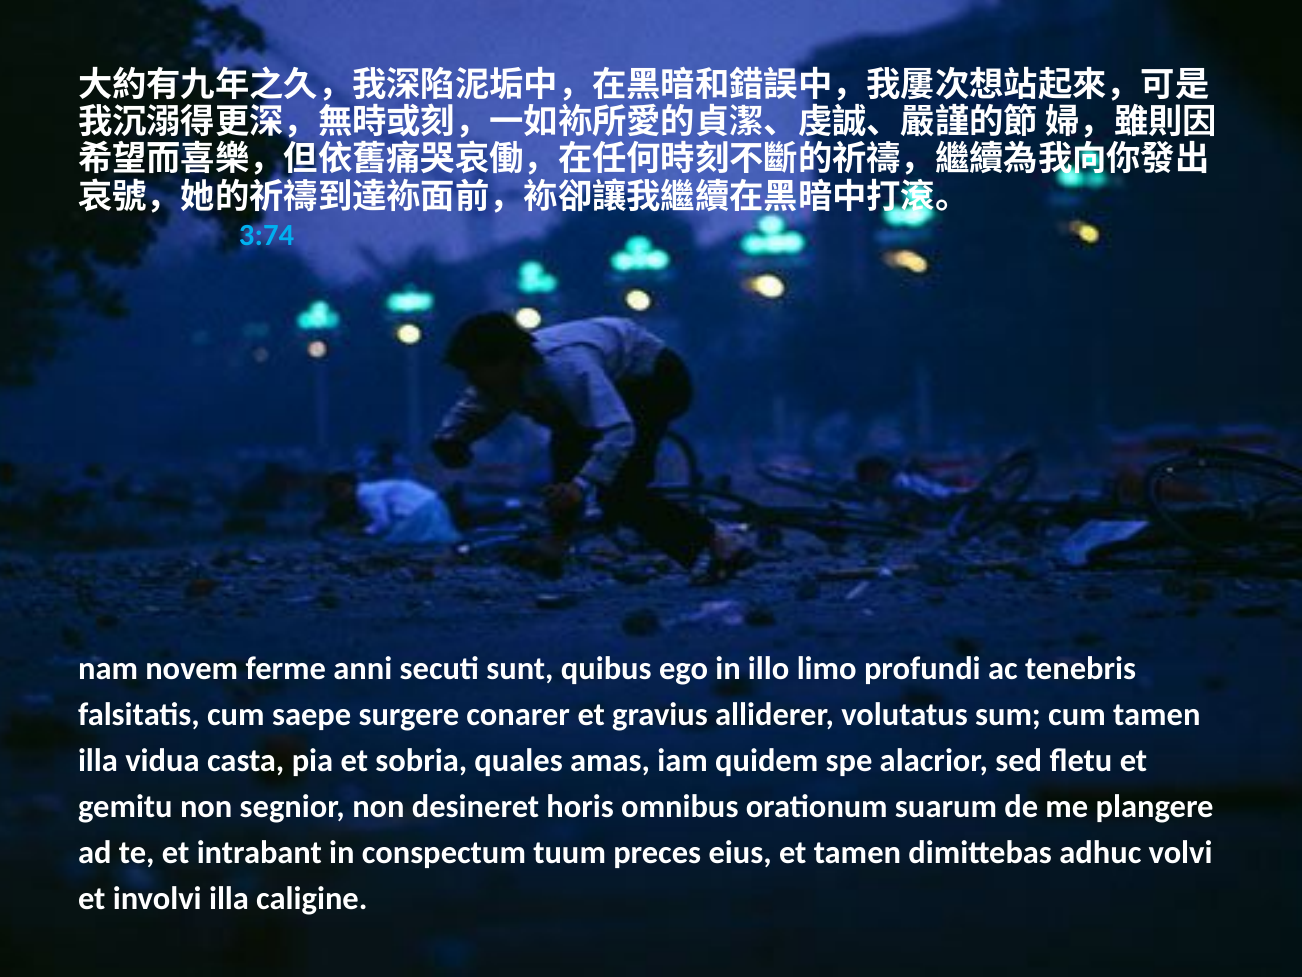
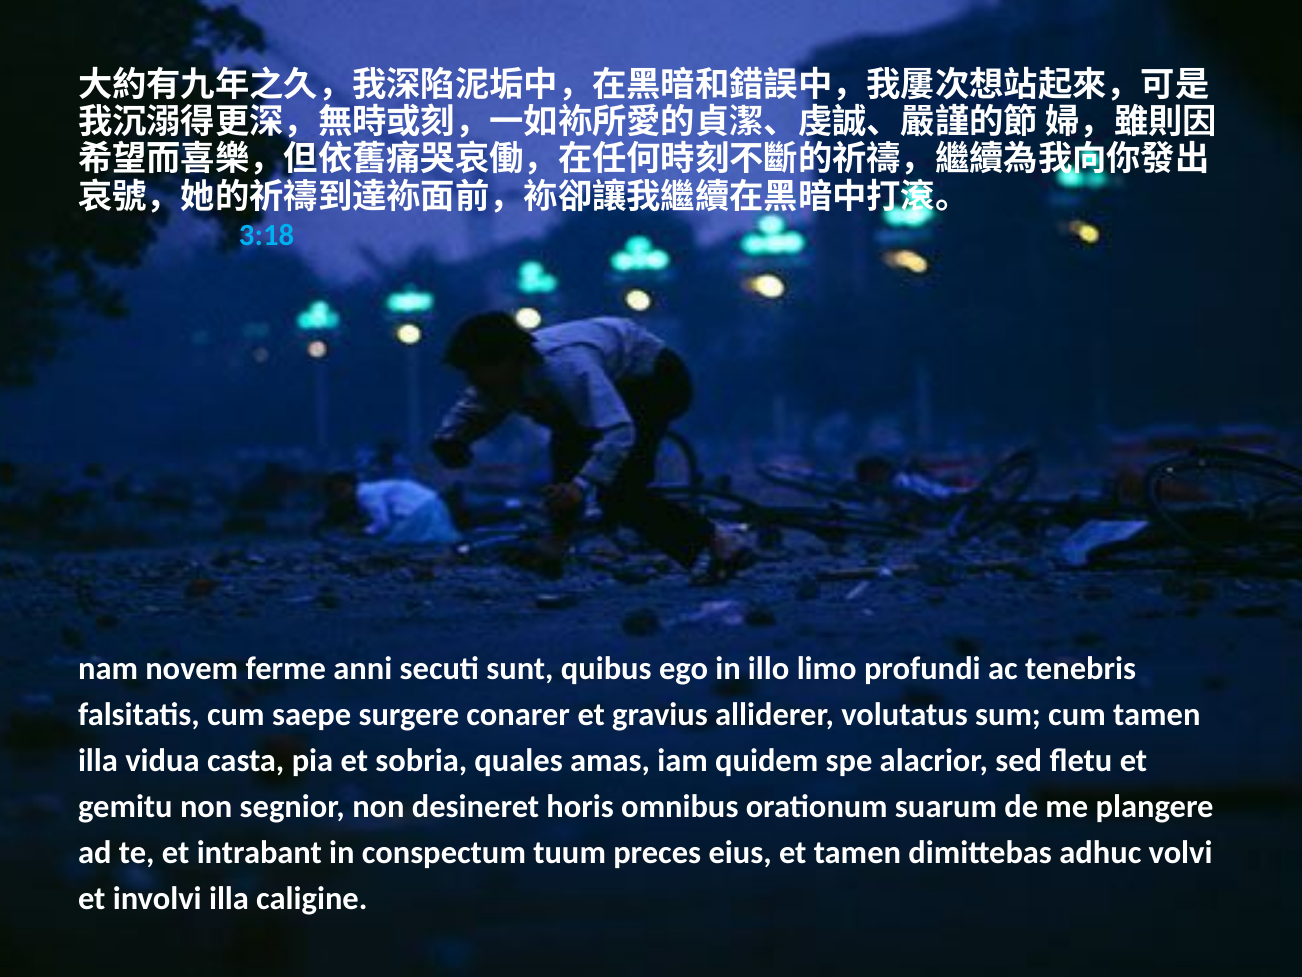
3:74: 3:74 -> 3:18
